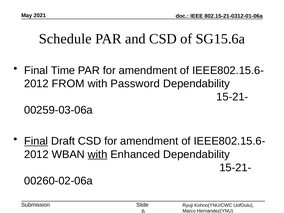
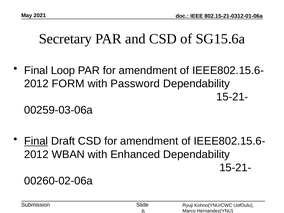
Schedule: Schedule -> Secretary
Time: Time -> Loop
FROM: FROM -> FORM
with at (98, 154) underline: present -> none
